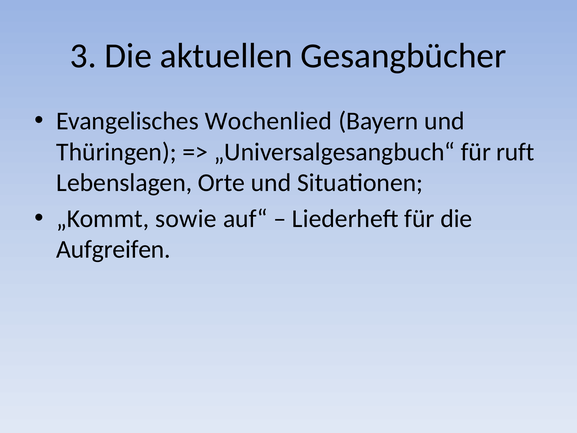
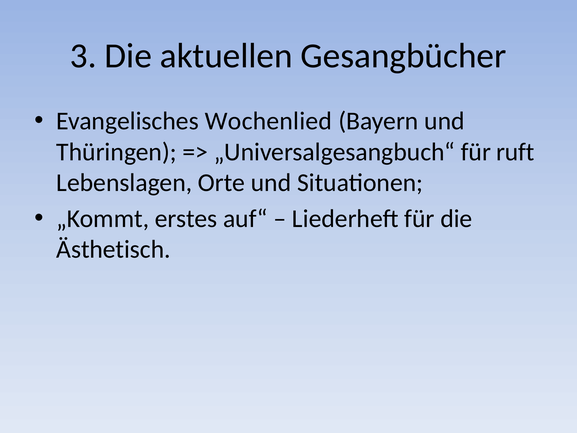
sowie: sowie -> erstes
Aufgreifen: Aufgreifen -> Ästhetisch
